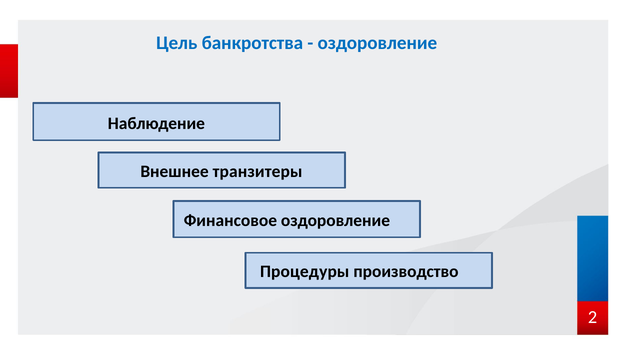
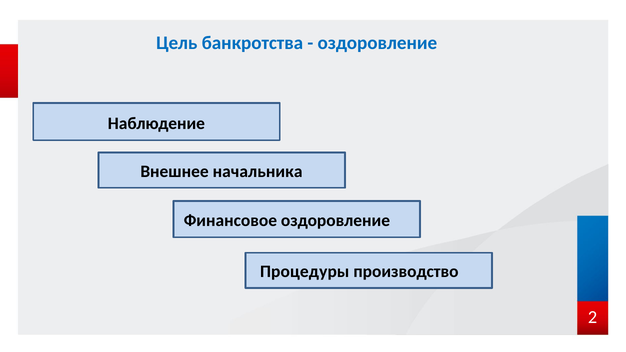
транзитеры: транзитеры -> начальника
